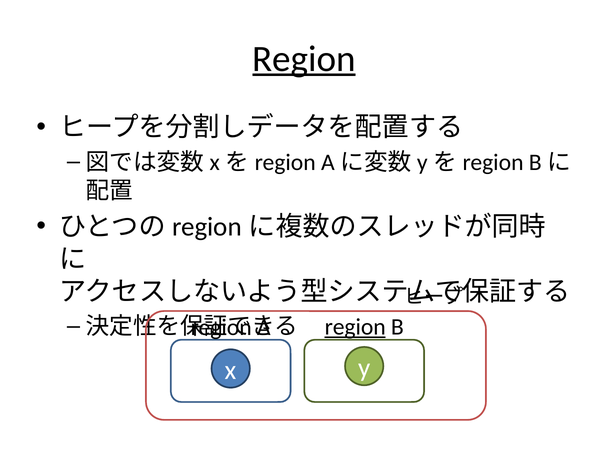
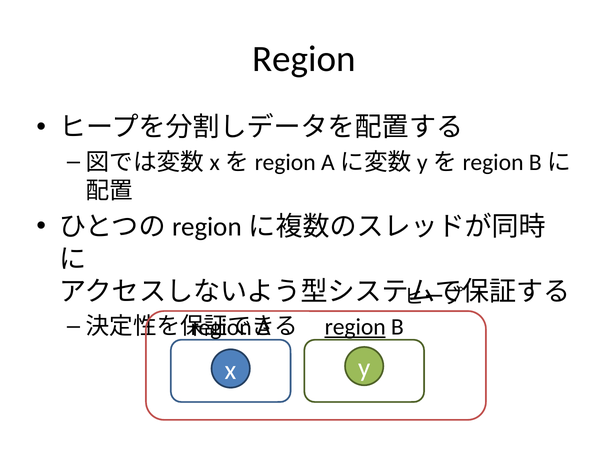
Region at (304, 59) underline: present -> none
